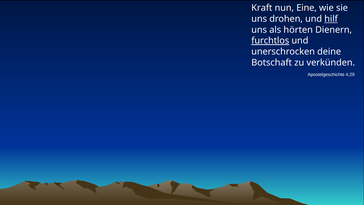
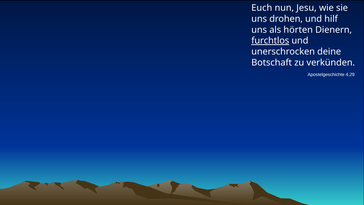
Kraft: Kraft -> Euch
Eine: Eine -> Jesu
hilf underline: present -> none
